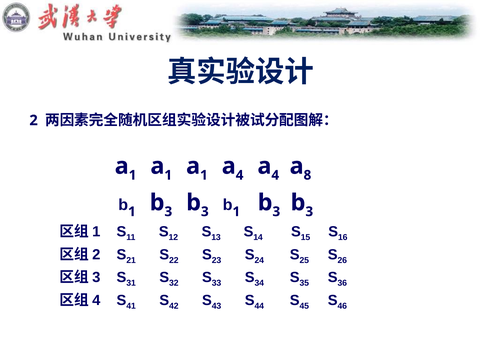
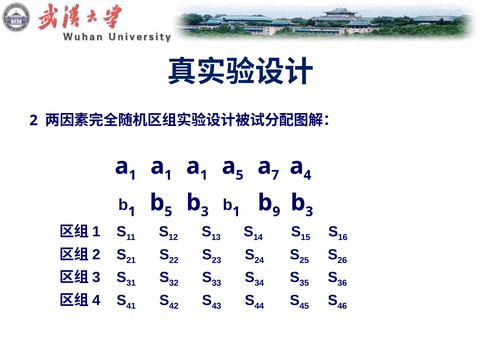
4 at (240, 175): 4 -> 5
4 at (275, 175): 4 -> 7
8: 8 -> 4
3 at (168, 212): 3 -> 5
3 at (276, 212): 3 -> 9
